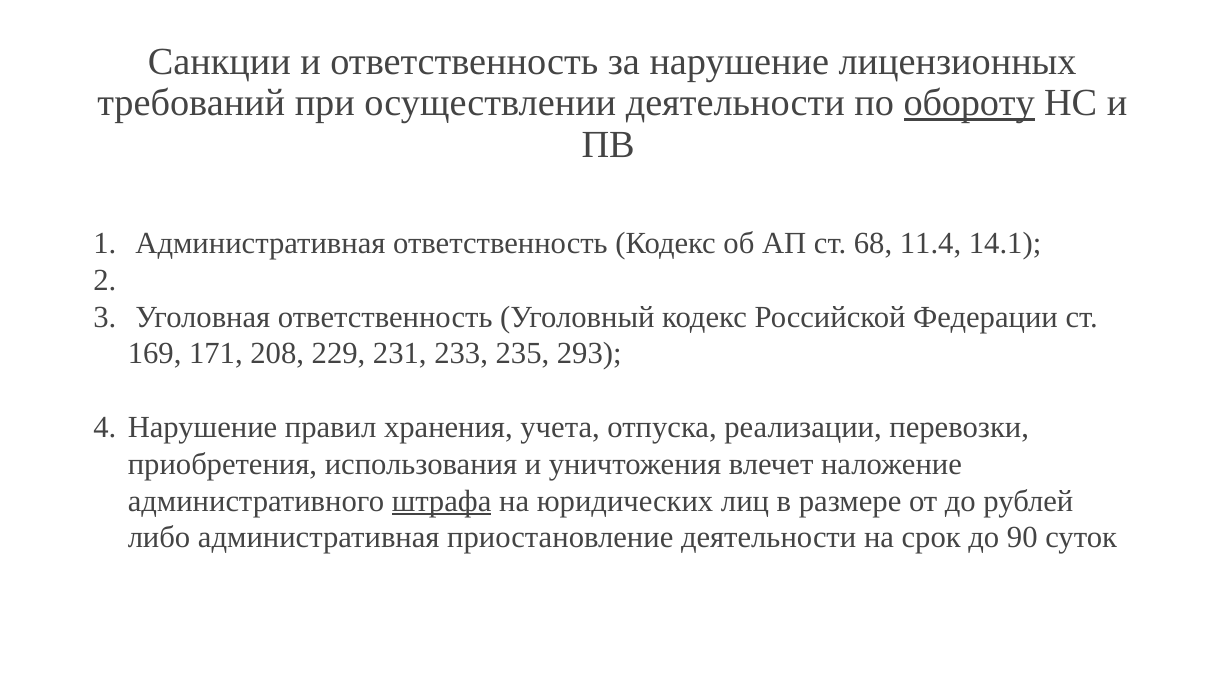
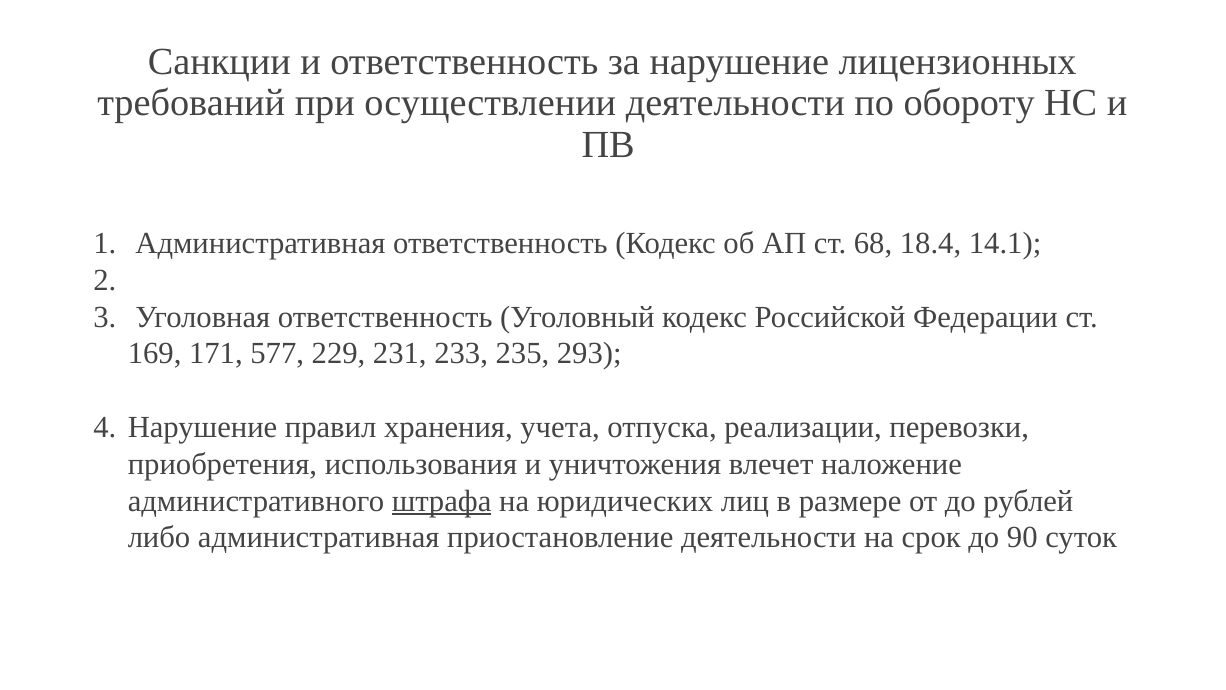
обороту underline: present -> none
11.4: 11.4 -> 18.4
208: 208 -> 577
